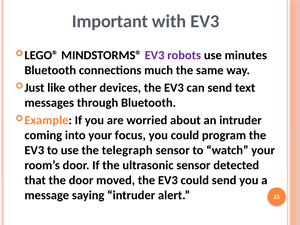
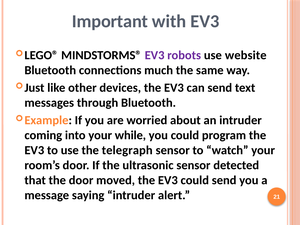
minutes: minutes -> website
focus: focus -> while
